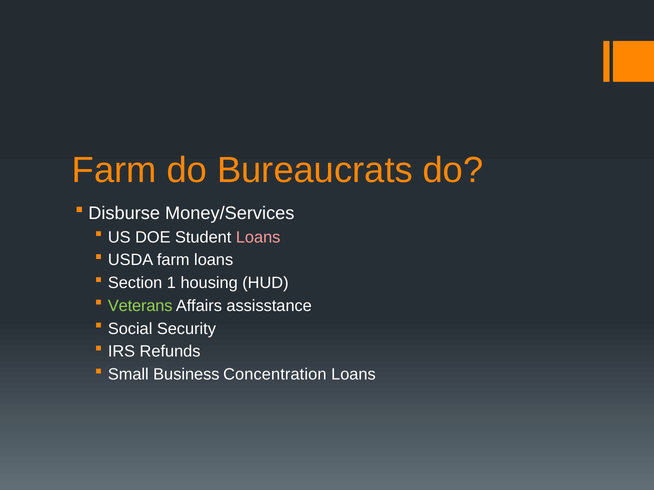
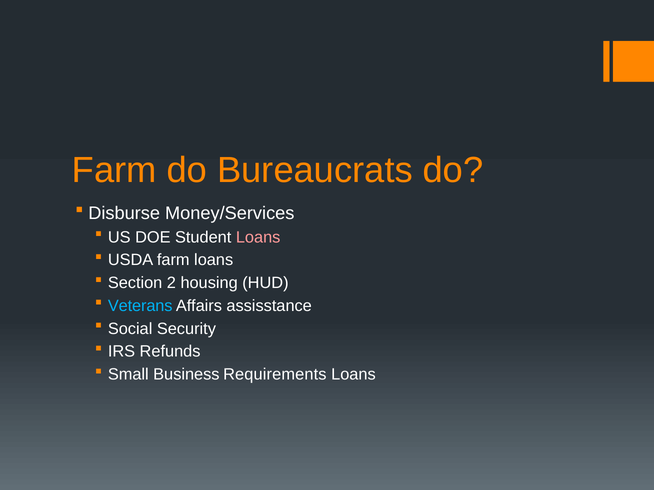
1: 1 -> 2
Veterans colour: light green -> light blue
Concentration: Concentration -> Requirements
